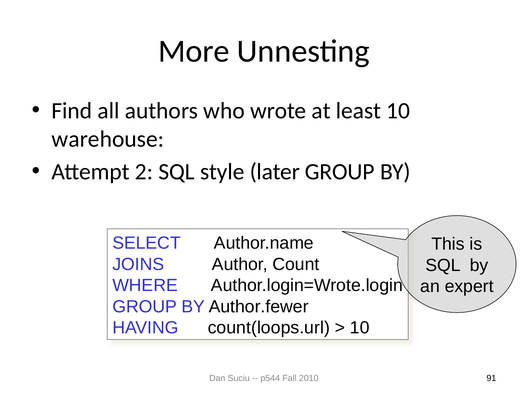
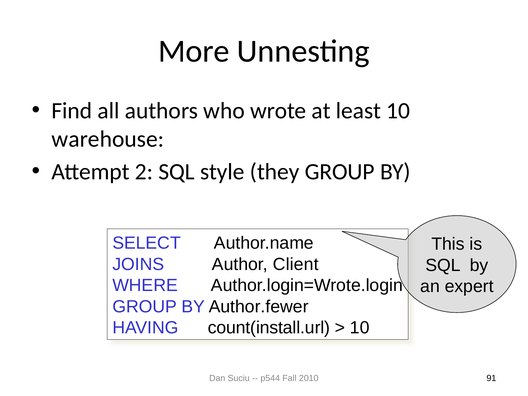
later: later -> they
Count: Count -> Client
count(loops.url: count(loops.url -> count(install.url
